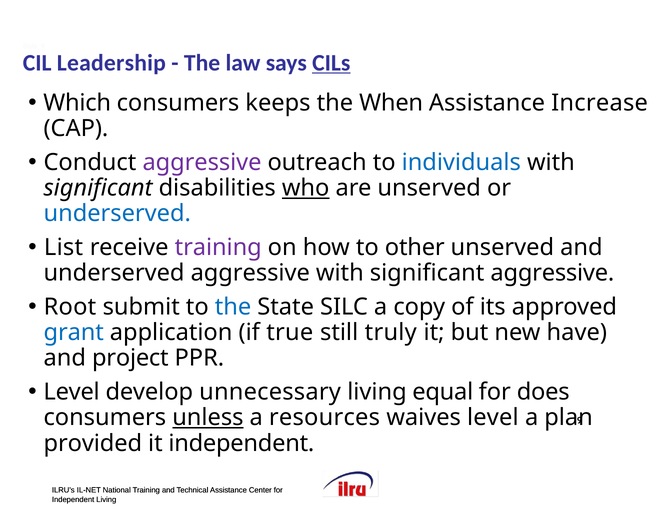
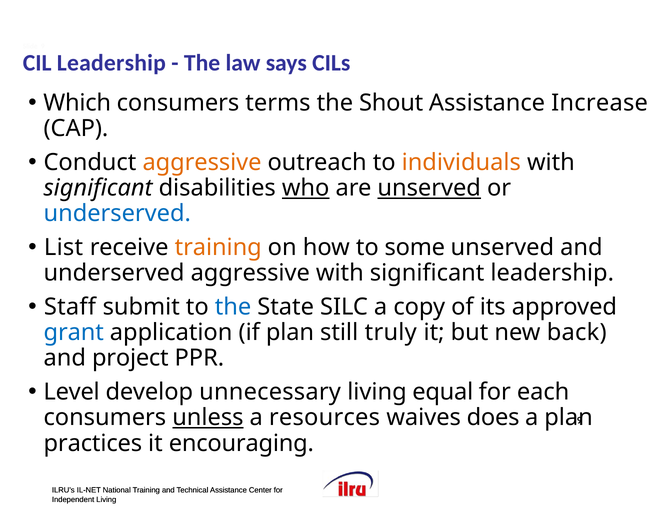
CILs underline: present -> none
keeps: keeps -> terms
When: When -> Shout
aggressive at (202, 162) colour: purple -> orange
individuals colour: blue -> orange
unserved at (429, 188) underline: none -> present
training at (218, 247) colour: purple -> orange
other: other -> some
significant aggressive: aggressive -> leadership
Root: Root -> Staff
if true: true -> plan
have: have -> back
does: does -> each
waives level: level -> does
provided: provided -> practices
it independent: independent -> encouraging
